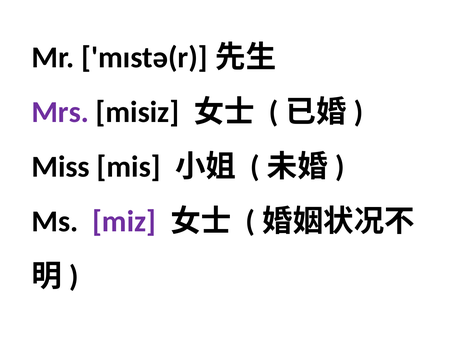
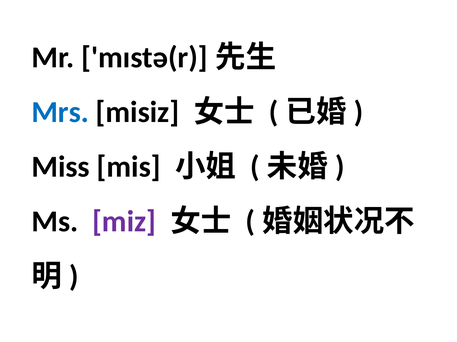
Mrs colour: purple -> blue
